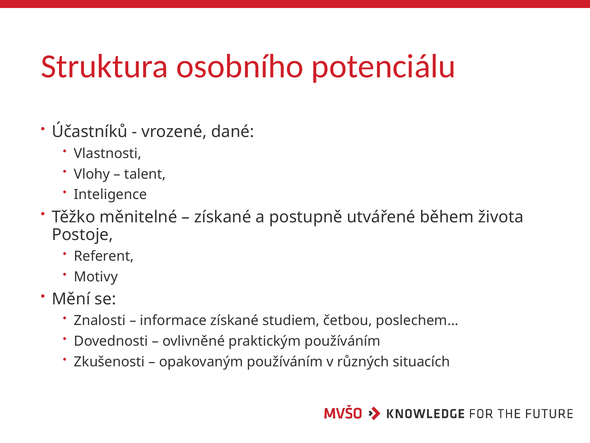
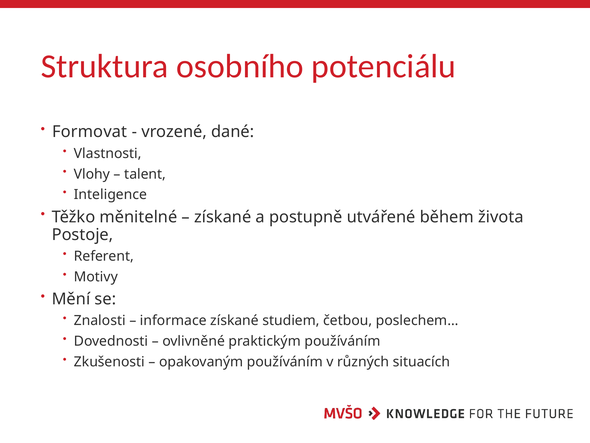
Účastníků: Účastníků -> Formovat
